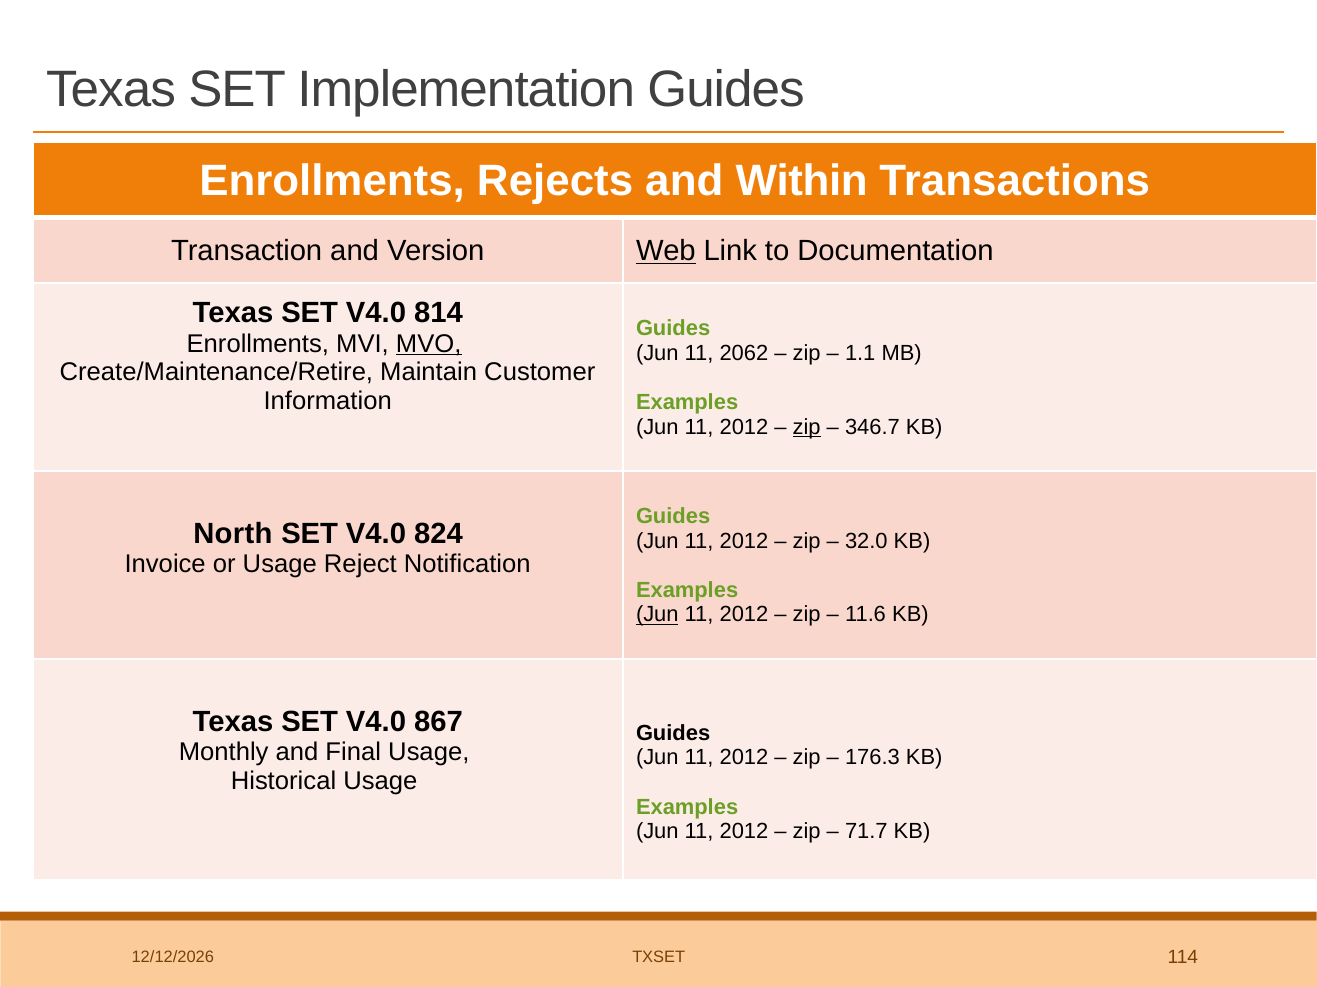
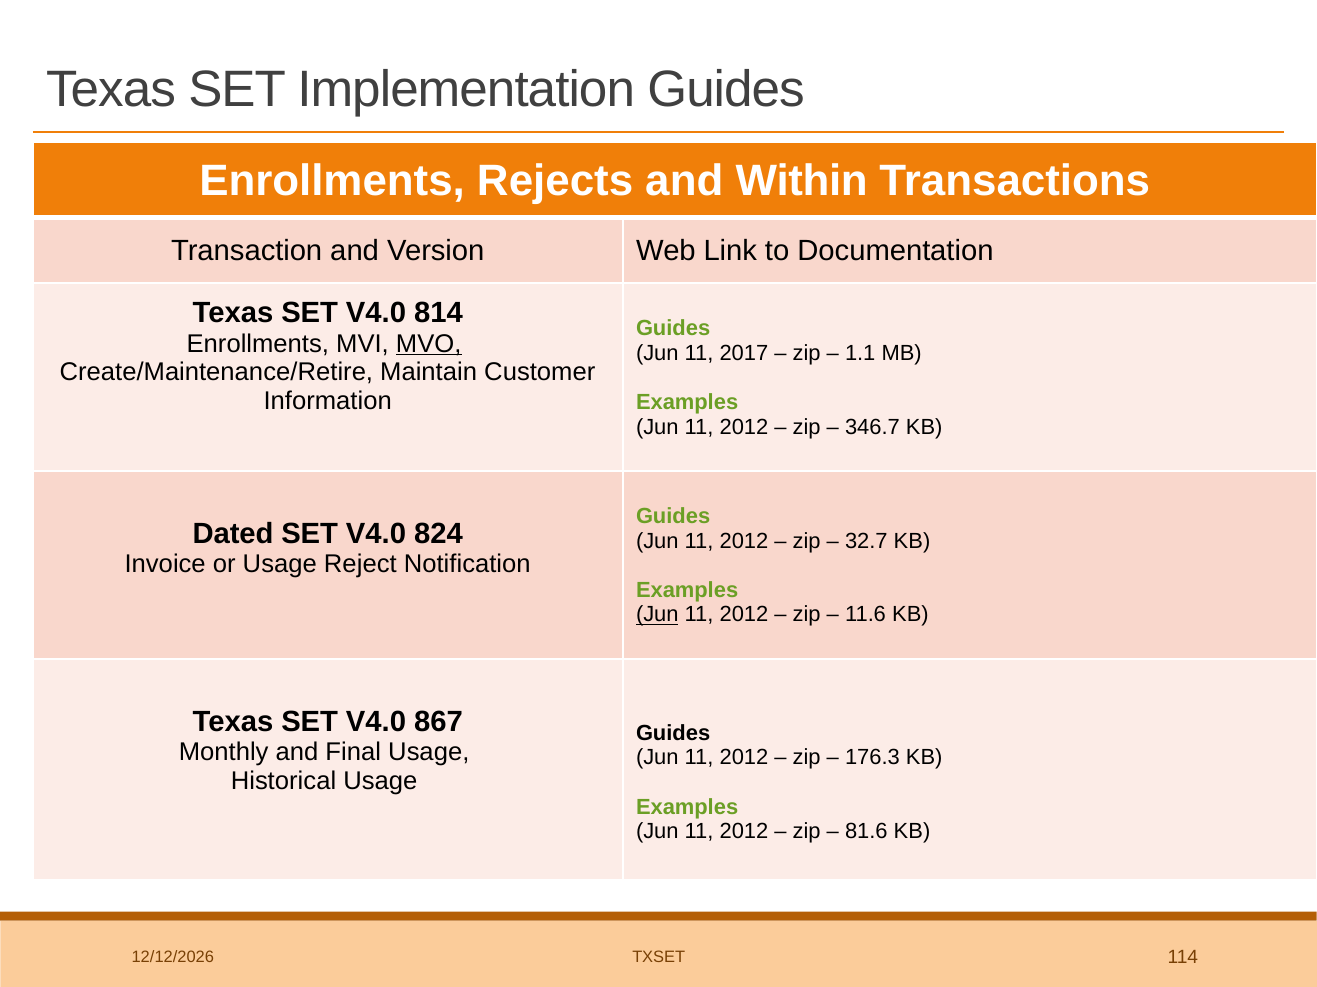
Web underline: present -> none
2062: 2062 -> 2017
zip at (807, 427) underline: present -> none
North: North -> Dated
32.0: 32.0 -> 32.7
71.7: 71.7 -> 81.6
